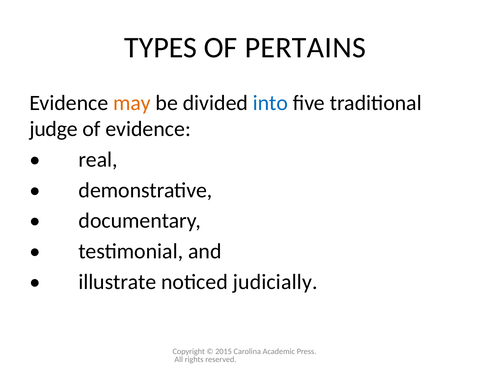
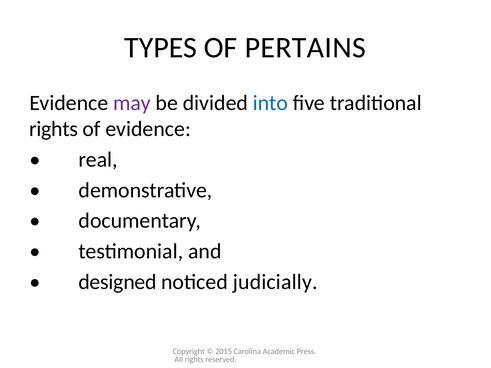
may colour: orange -> purple
judge at (54, 129): judge -> rights
illustrate: illustrate -> designed
